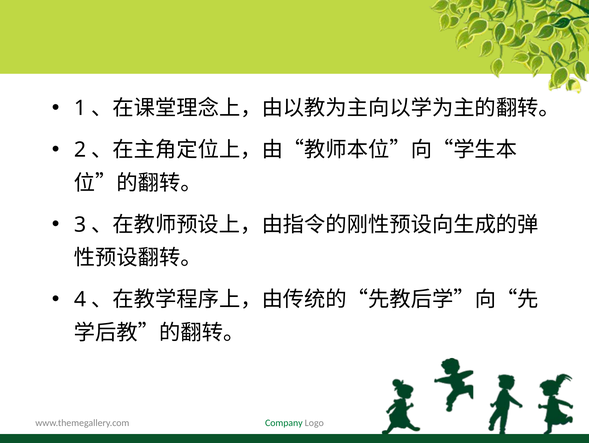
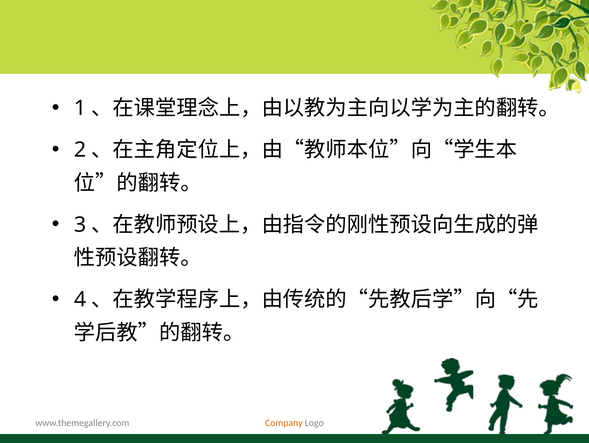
Company colour: green -> orange
